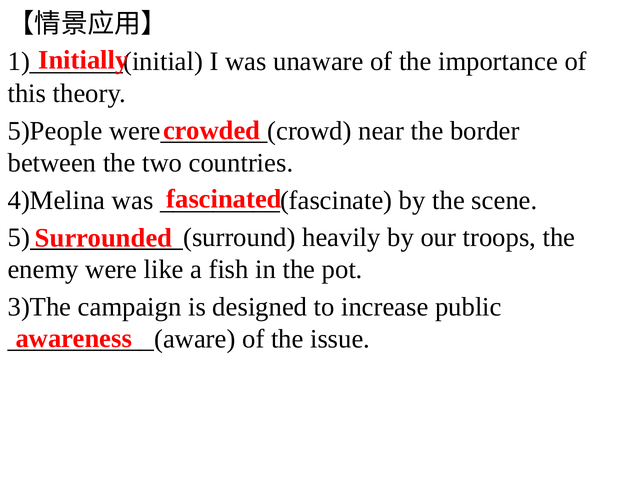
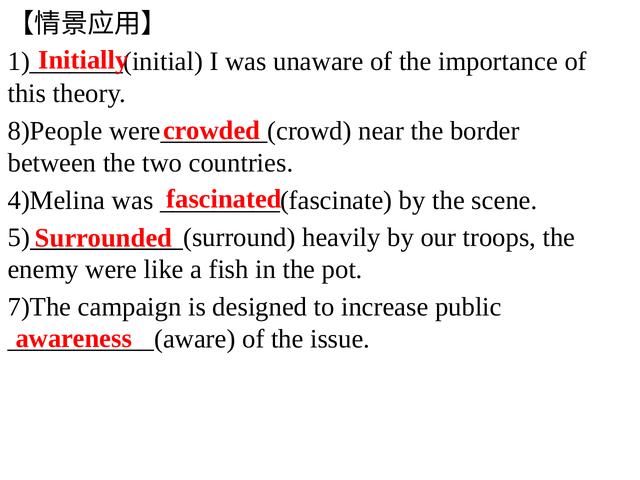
5)People: 5)People -> 8)People
3)The: 3)The -> 7)The
